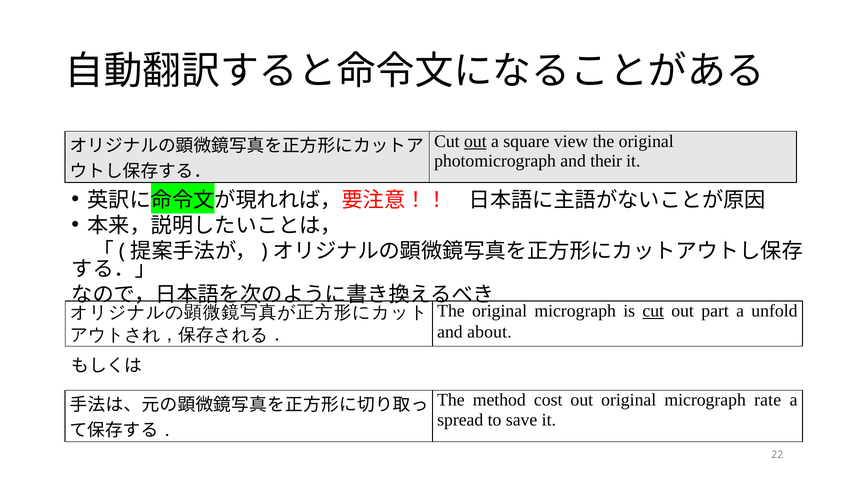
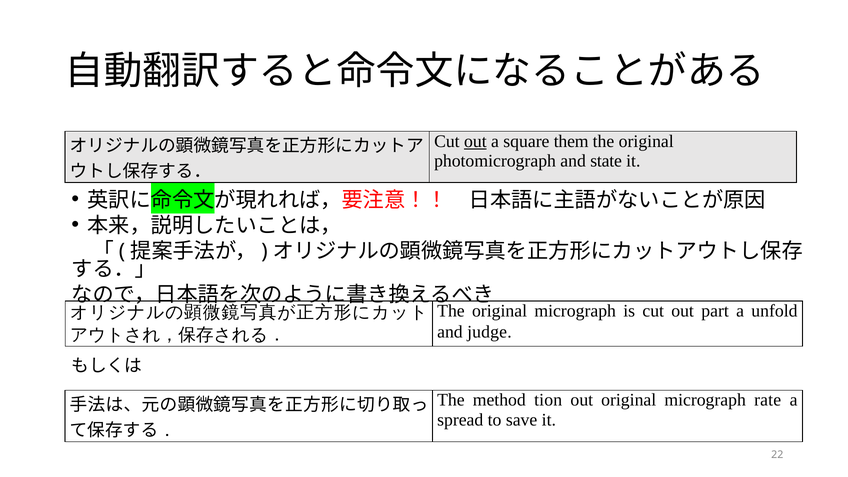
view: view -> them
their: their -> state
cut at (653, 311) underline: present -> none
about: about -> judge
cost: cost -> tion
